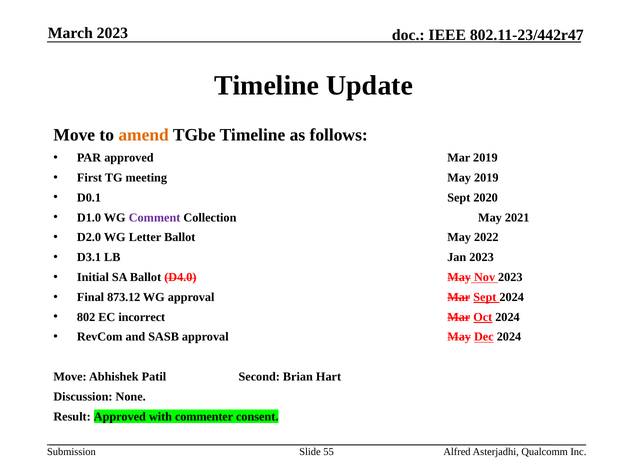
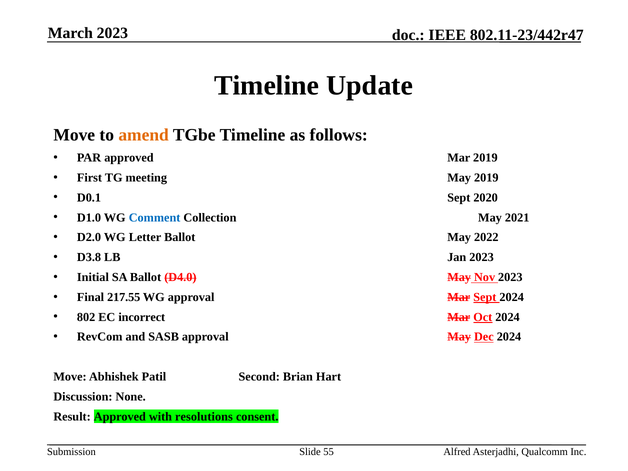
Comment colour: purple -> blue
D3.1: D3.1 -> D3.8
873.12: 873.12 -> 217.55
commenter: commenter -> resolutions
